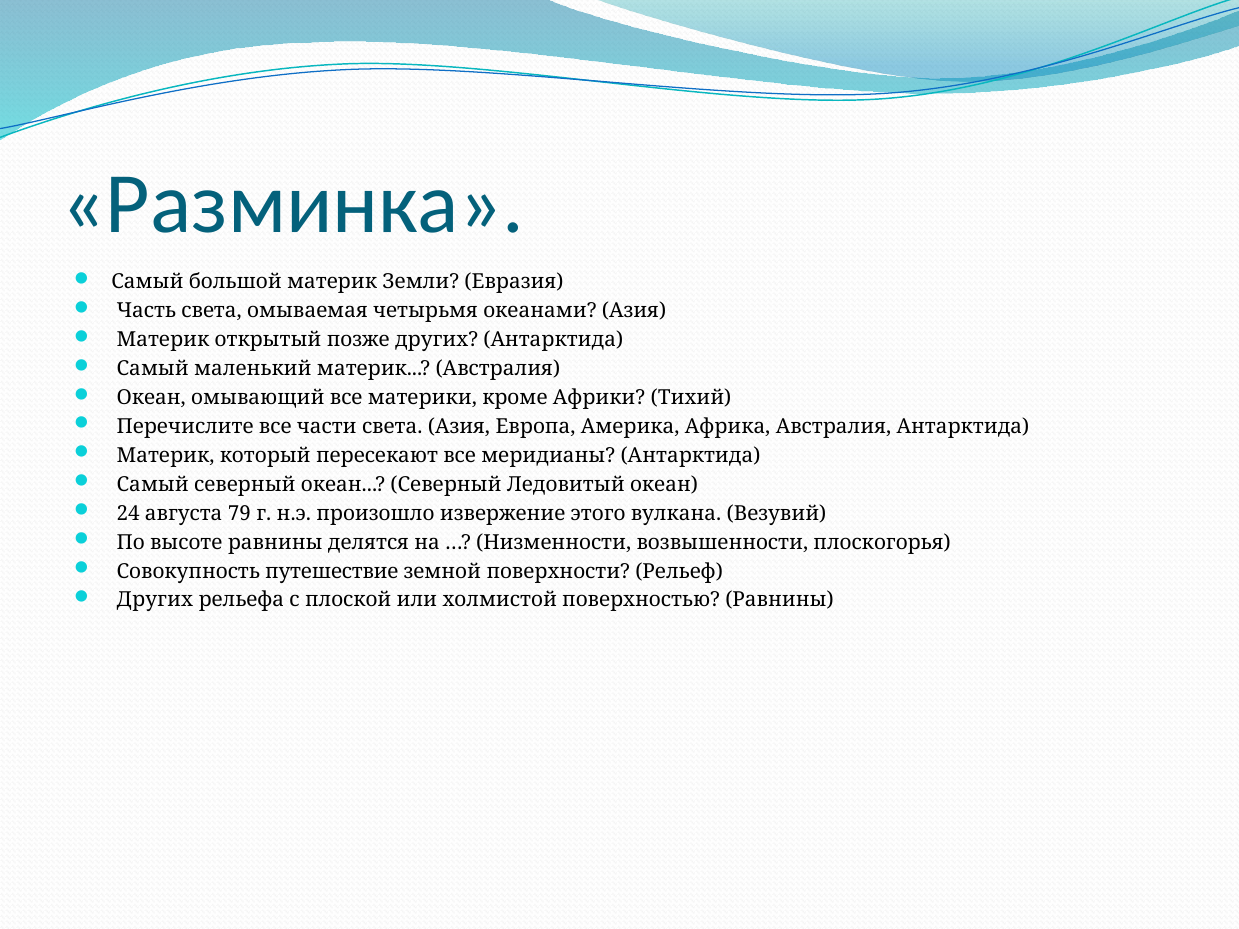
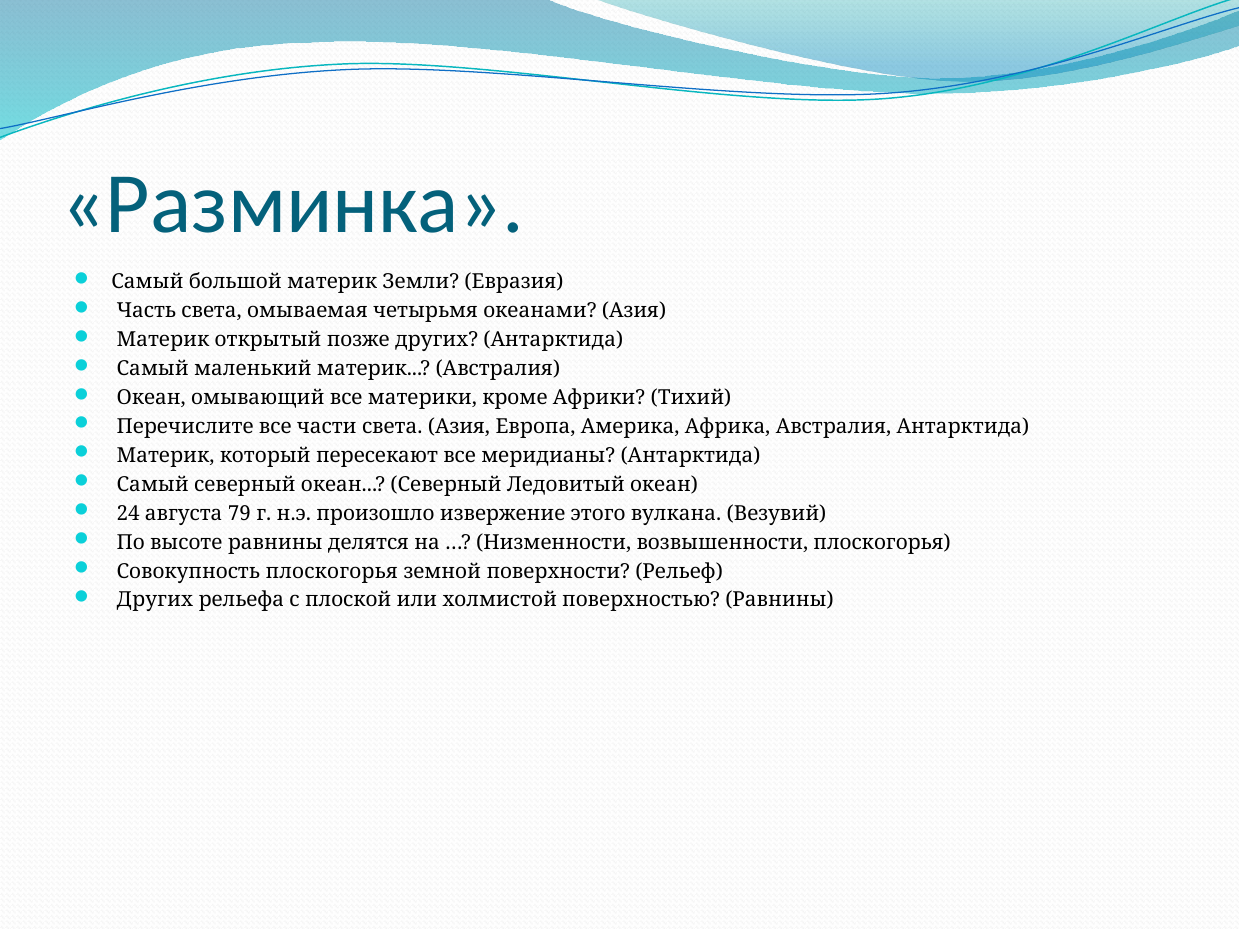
Совокупность путешествие: путешествие -> плоскогорья
